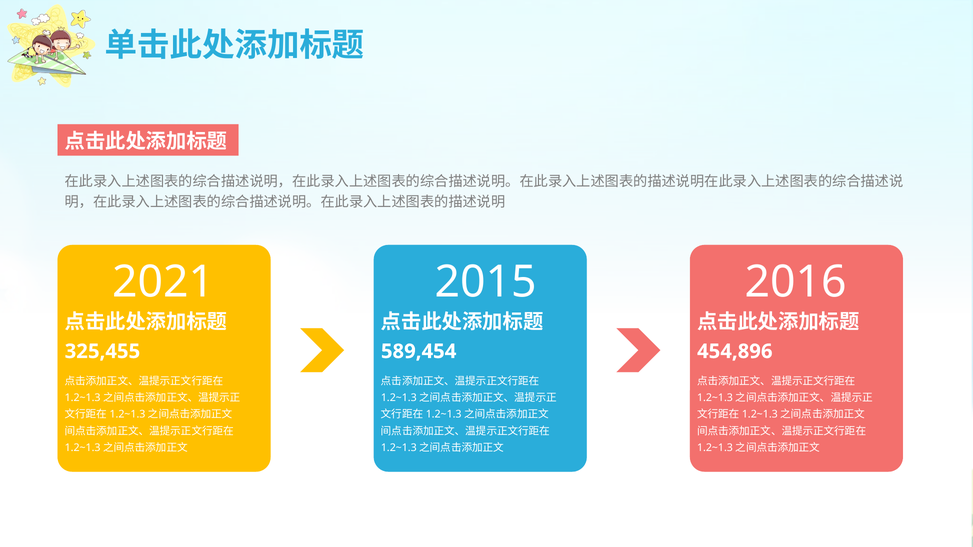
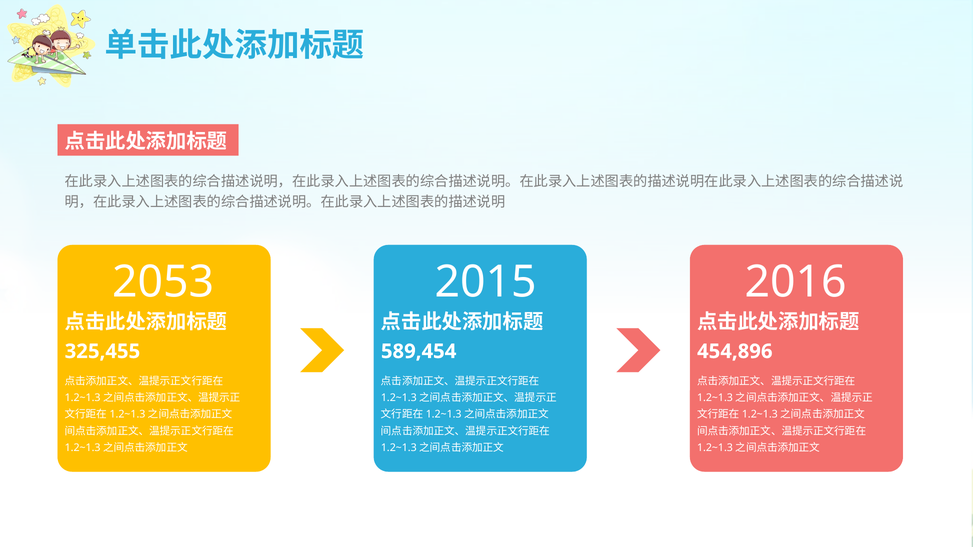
2021: 2021 -> 2053
